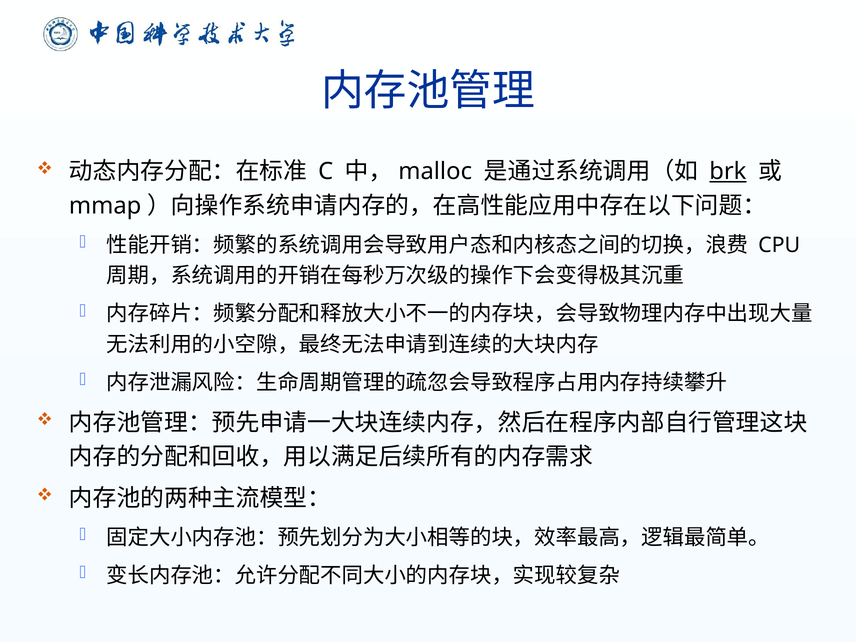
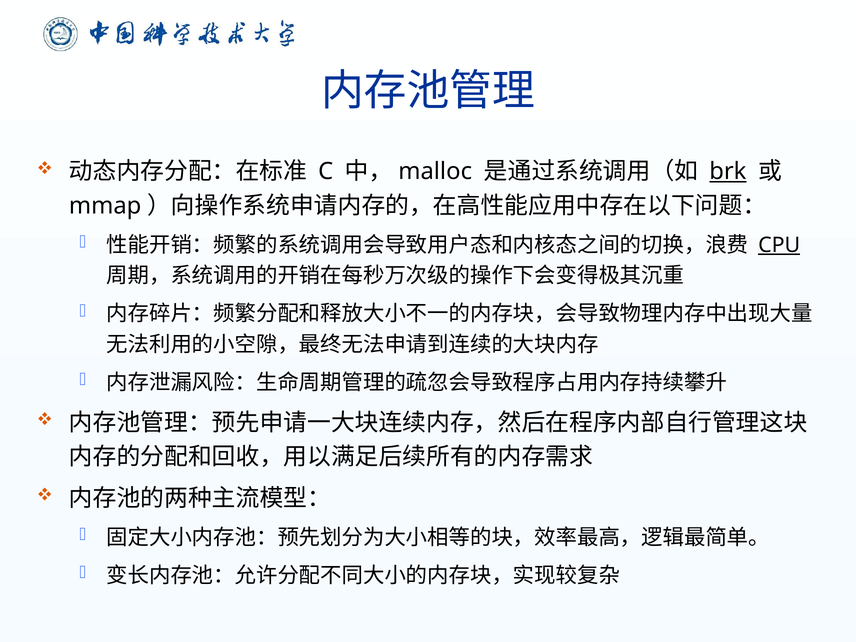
CPU underline: none -> present
